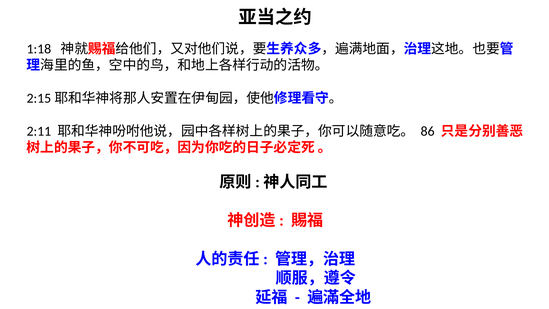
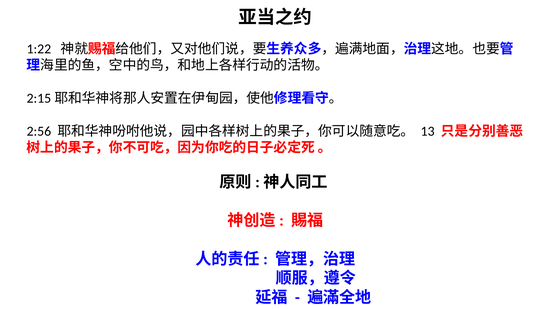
1:18: 1:18 -> 1:22
2:11: 2:11 -> 2:56
86: 86 -> 13
